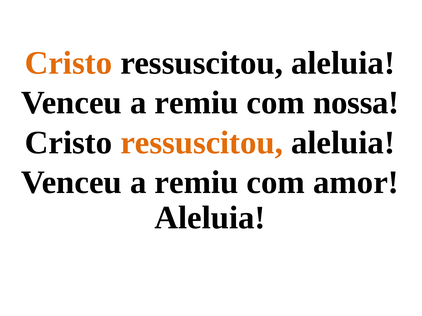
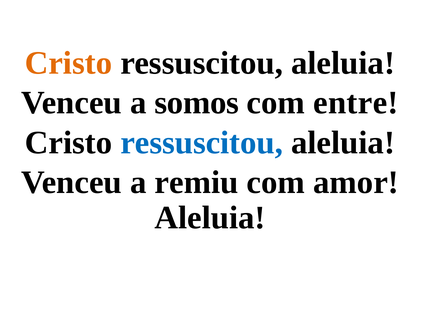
remiu at (197, 103): remiu -> somos
nossa: nossa -> entre
ressuscitou at (202, 143) colour: orange -> blue
